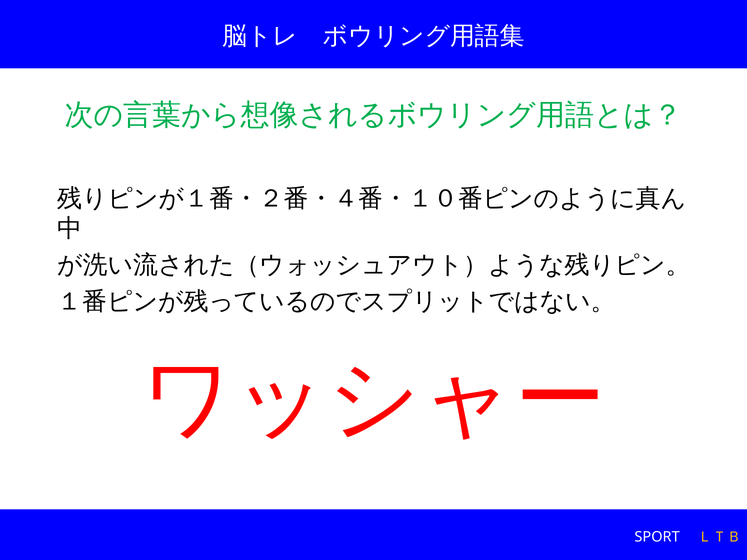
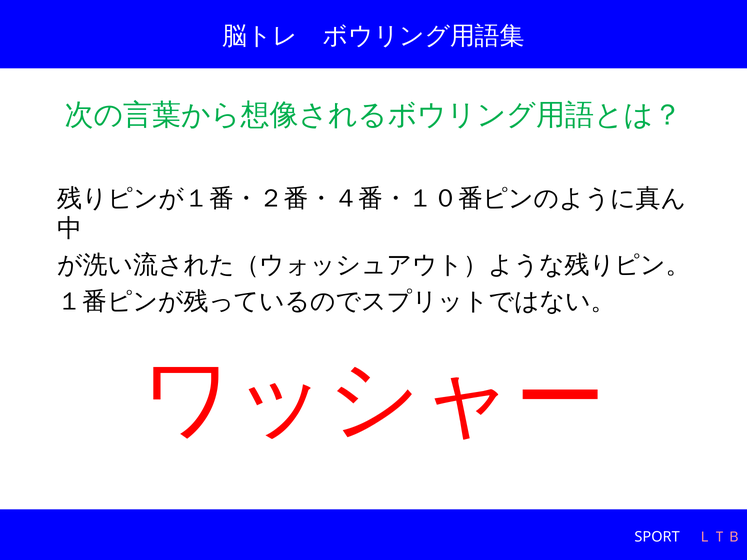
ＬＴＢ colour: yellow -> pink
